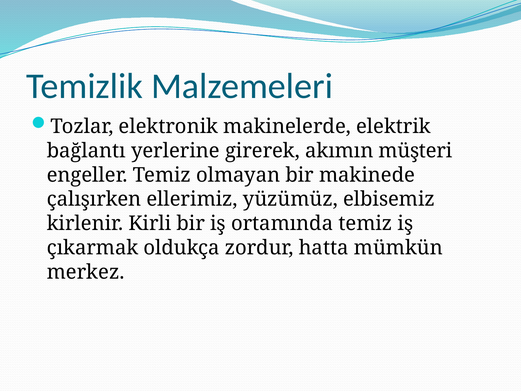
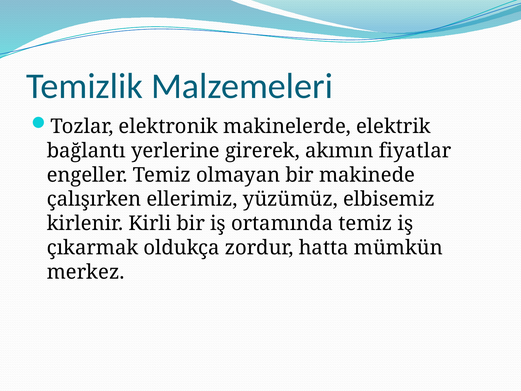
müşteri: müşteri -> fiyatlar
